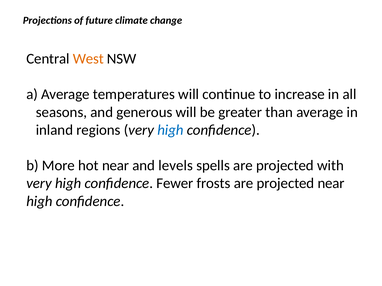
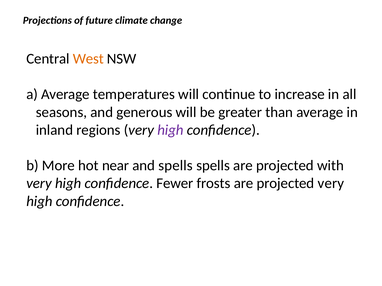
high at (170, 130) colour: blue -> purple
and levels: levels -> spells
projected near: near -> very
